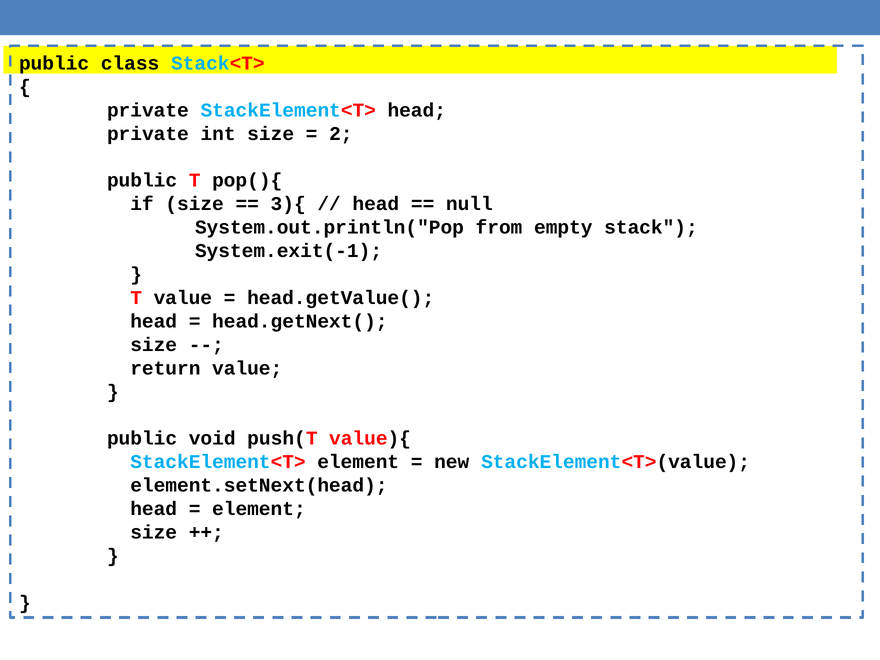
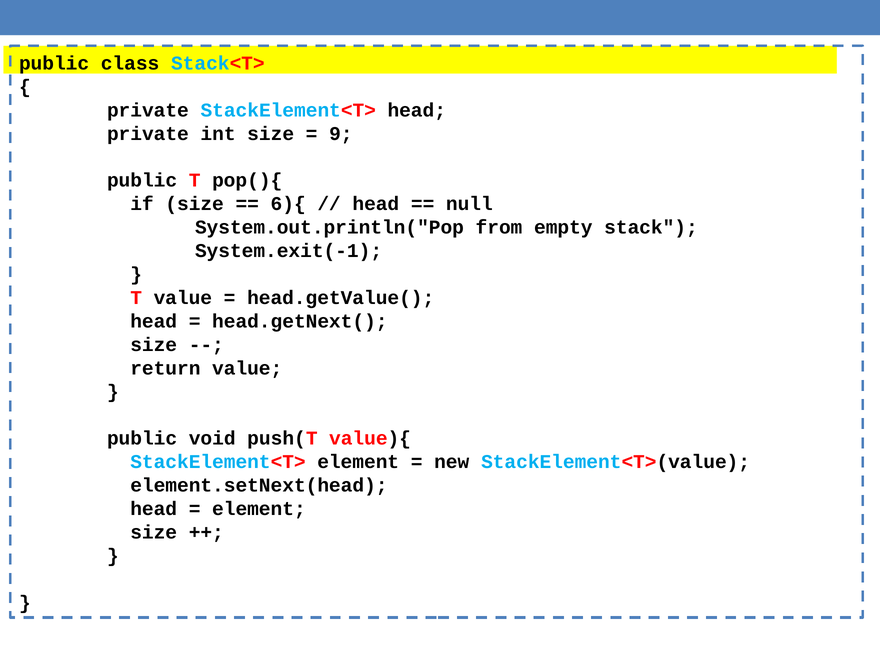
2: 2 -> 9
3){: 3){ -> 6){
